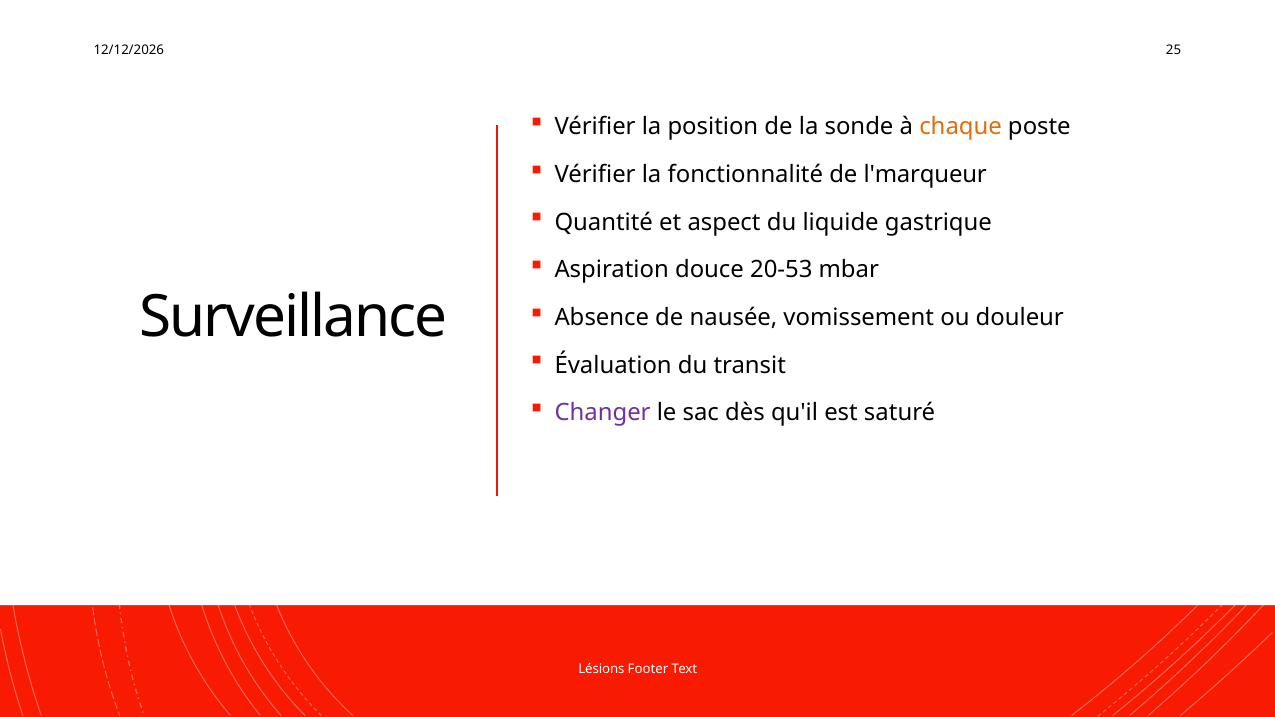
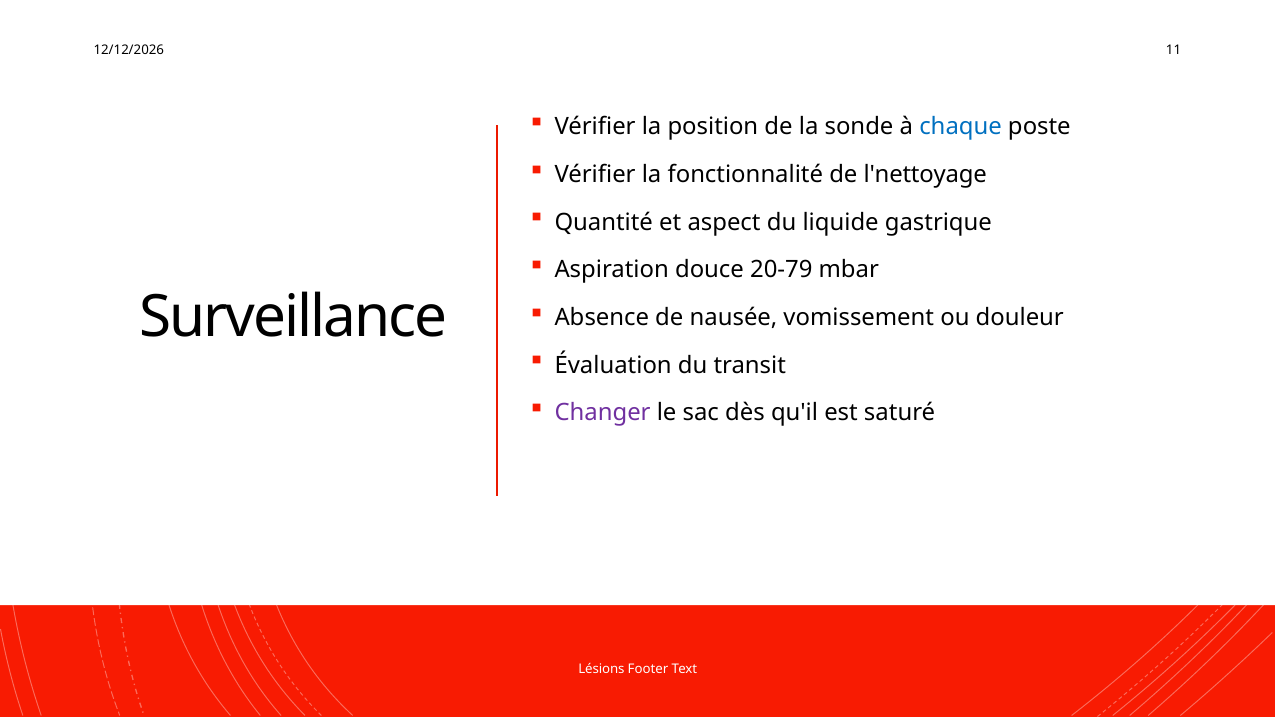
25: 25 -> 11
chaque colour: orange -> blue
l'marqueur: l'marqueur -> l'nettoyage
20-53: 20-53 -> 20-79
